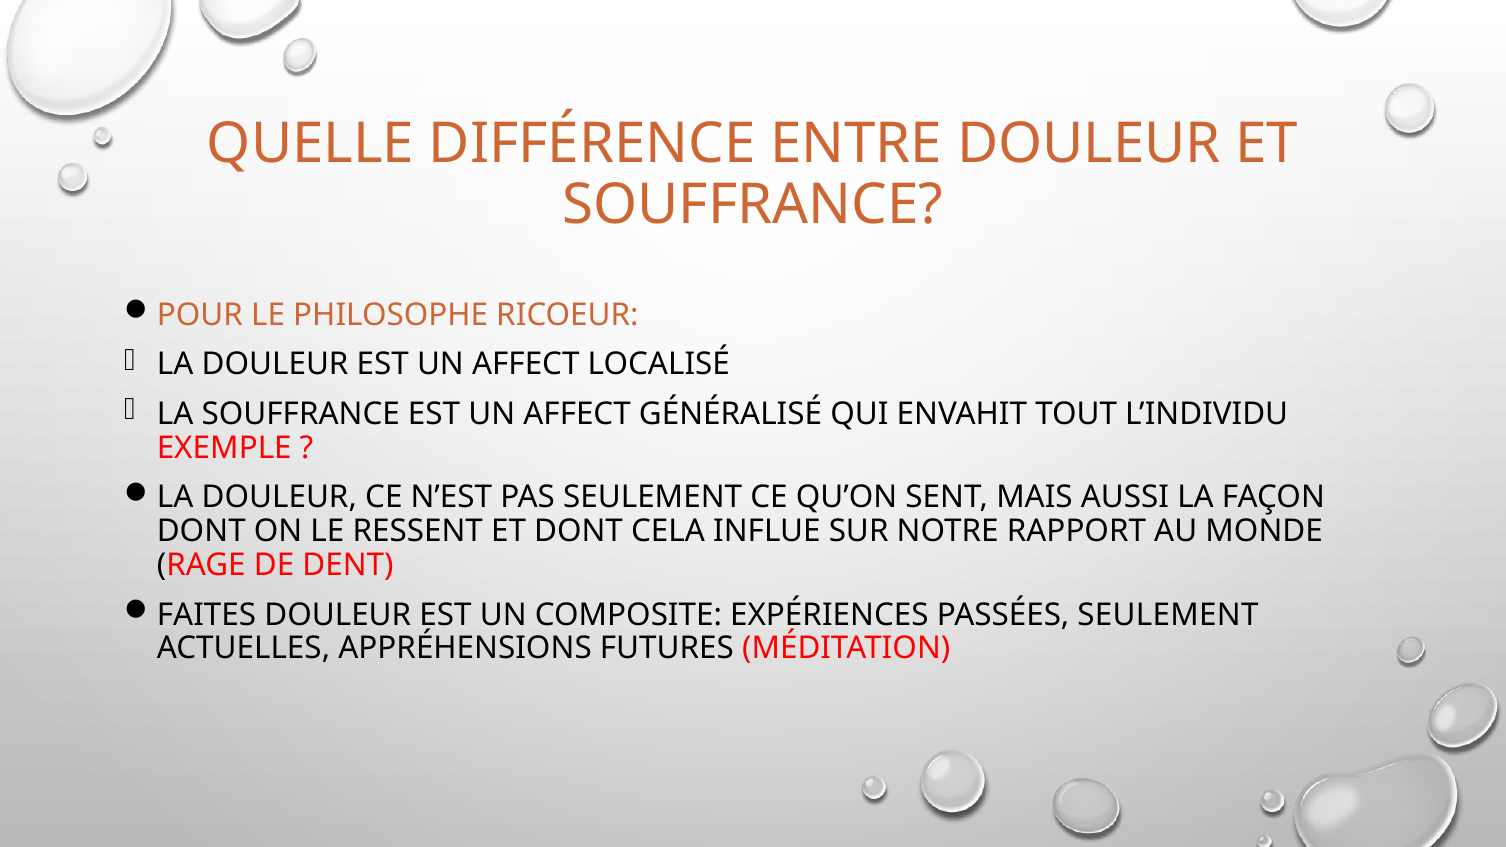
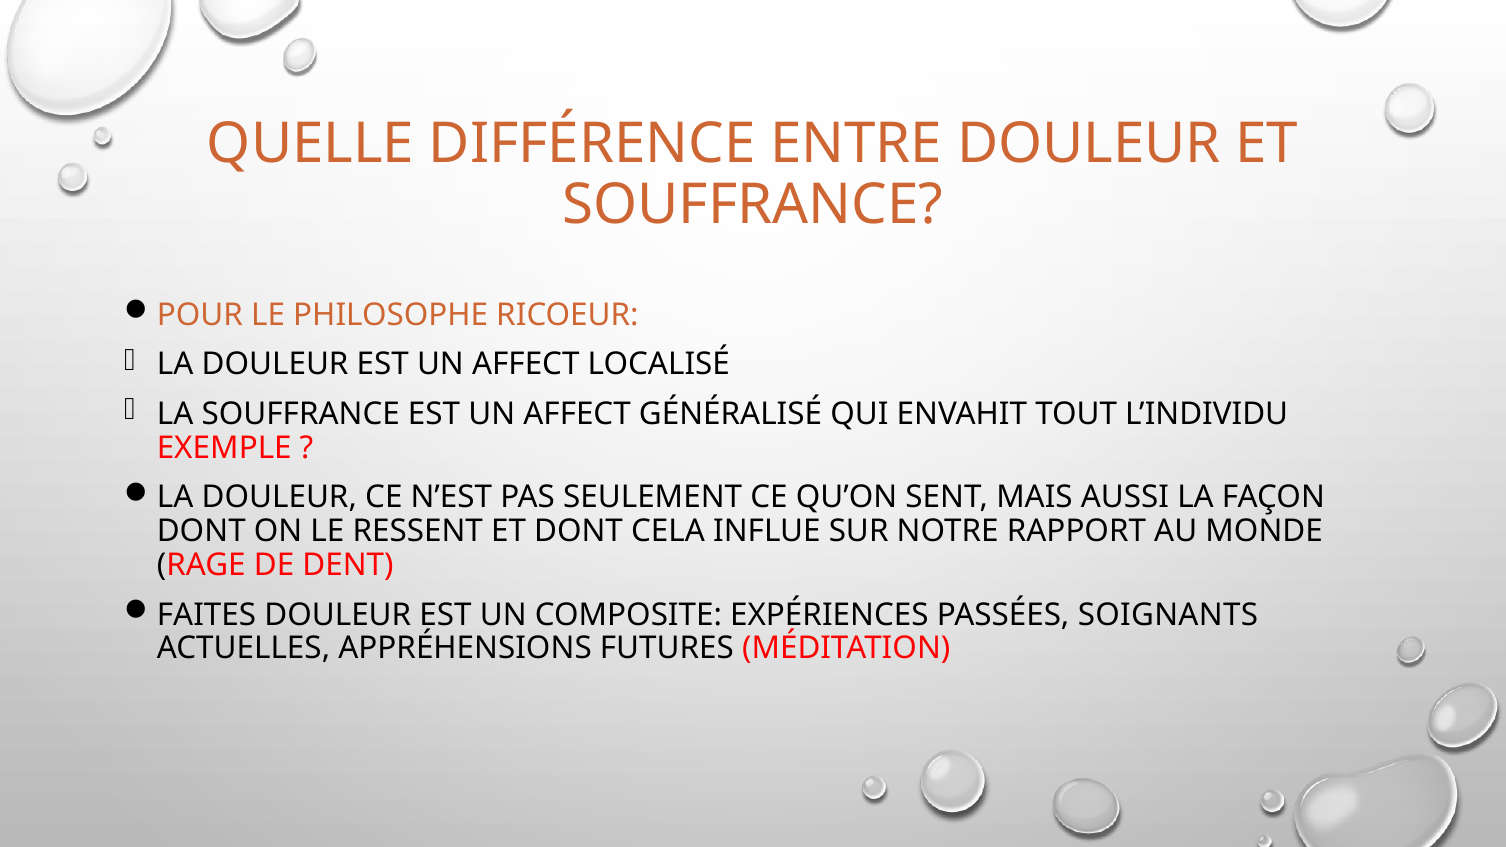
PASSÉES SEULEMENT: SEULEMENT -> SOIGNANTS
